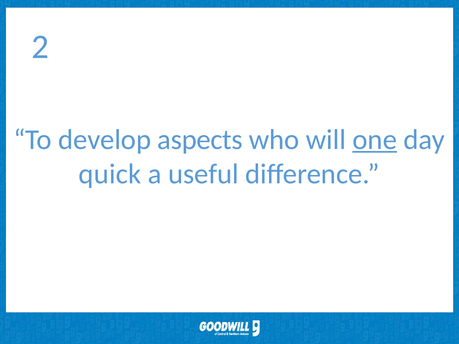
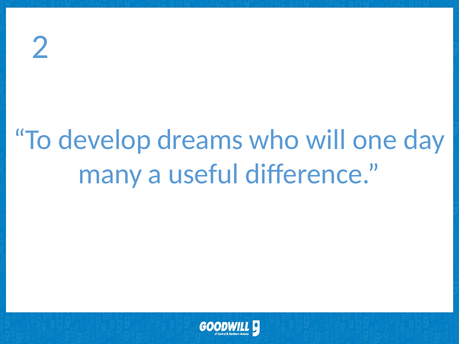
aspects: aspects -> dreams
one underline: present -> none
quick: quick -> many
